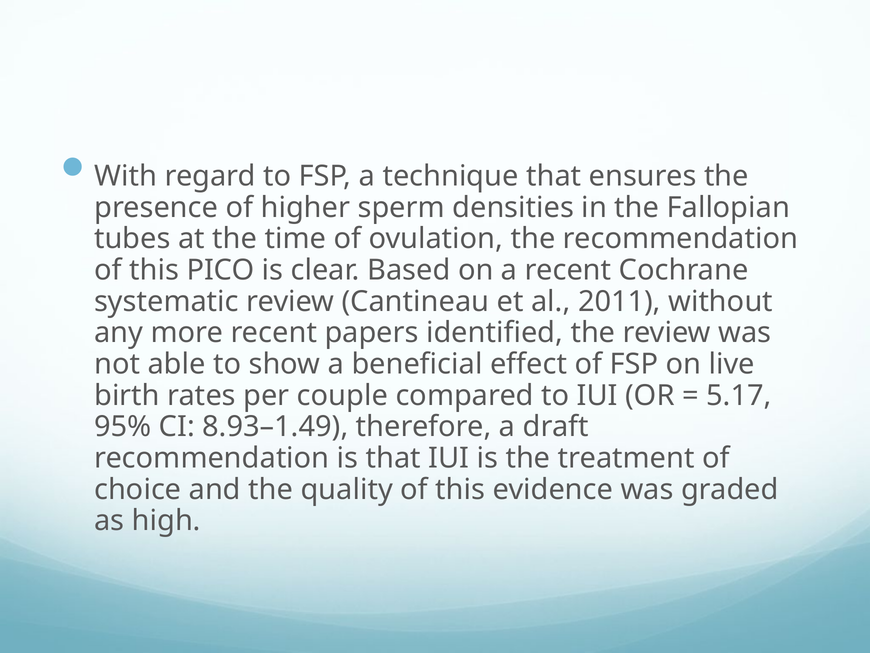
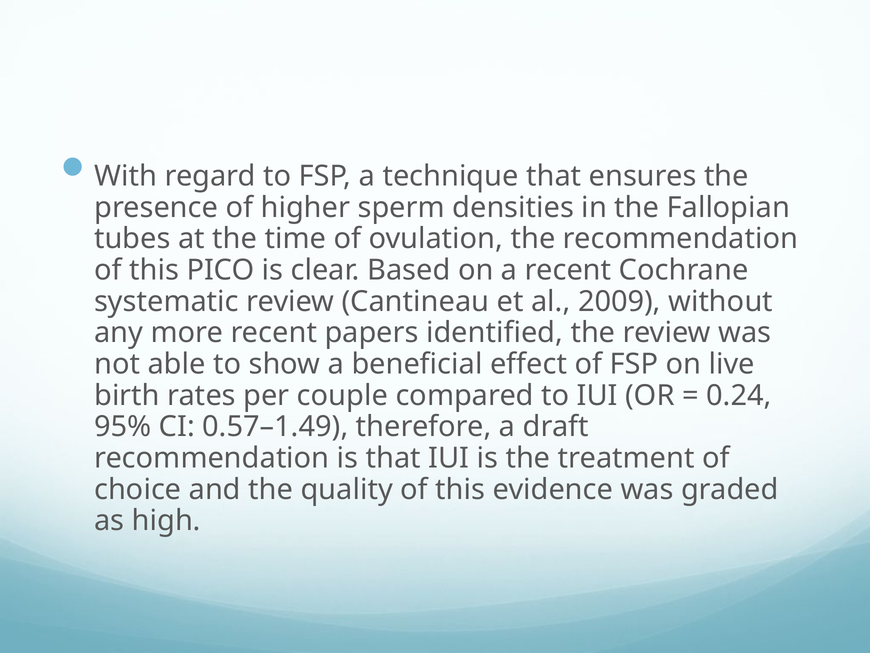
2011: 2011 -> 2009
5.17: 5.17 -> 0.24
8.93–1.49: 8.93–1.49 -> 0.57–1.49
